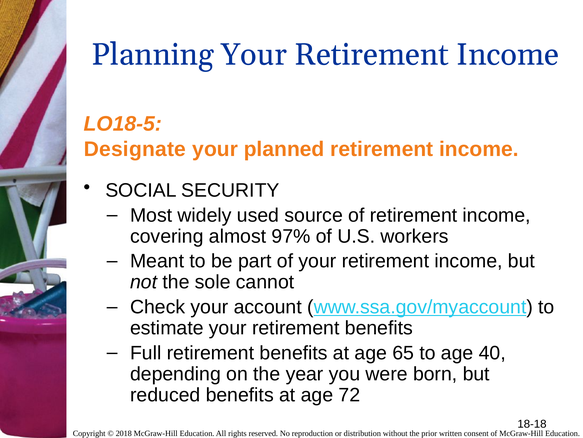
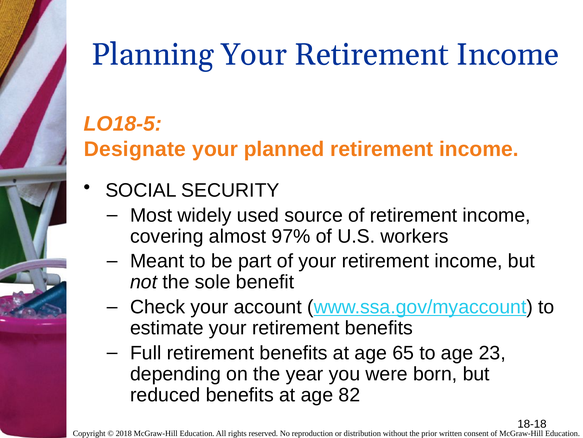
cannot: cannot -> benefit
40: 40 -> 23
72: 72 -> 82
